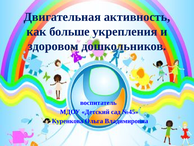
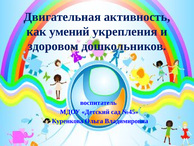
больше: больше -> умений
